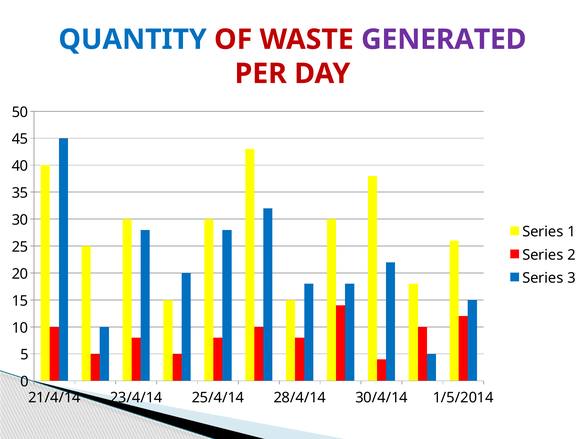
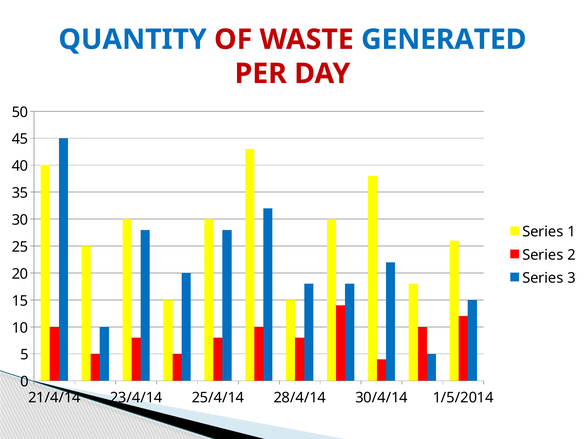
GENERATED colour: purple -> blue
